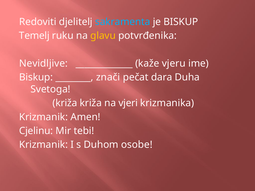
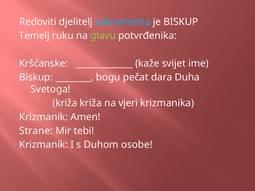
glavu colour: yellow -> light green
Nevidljive: Nevidljive -> Kršćanske
vjeru: vjeru -> svijet
znači: znači -> bogu
Cjelinu: Cjelinu -> Strane
